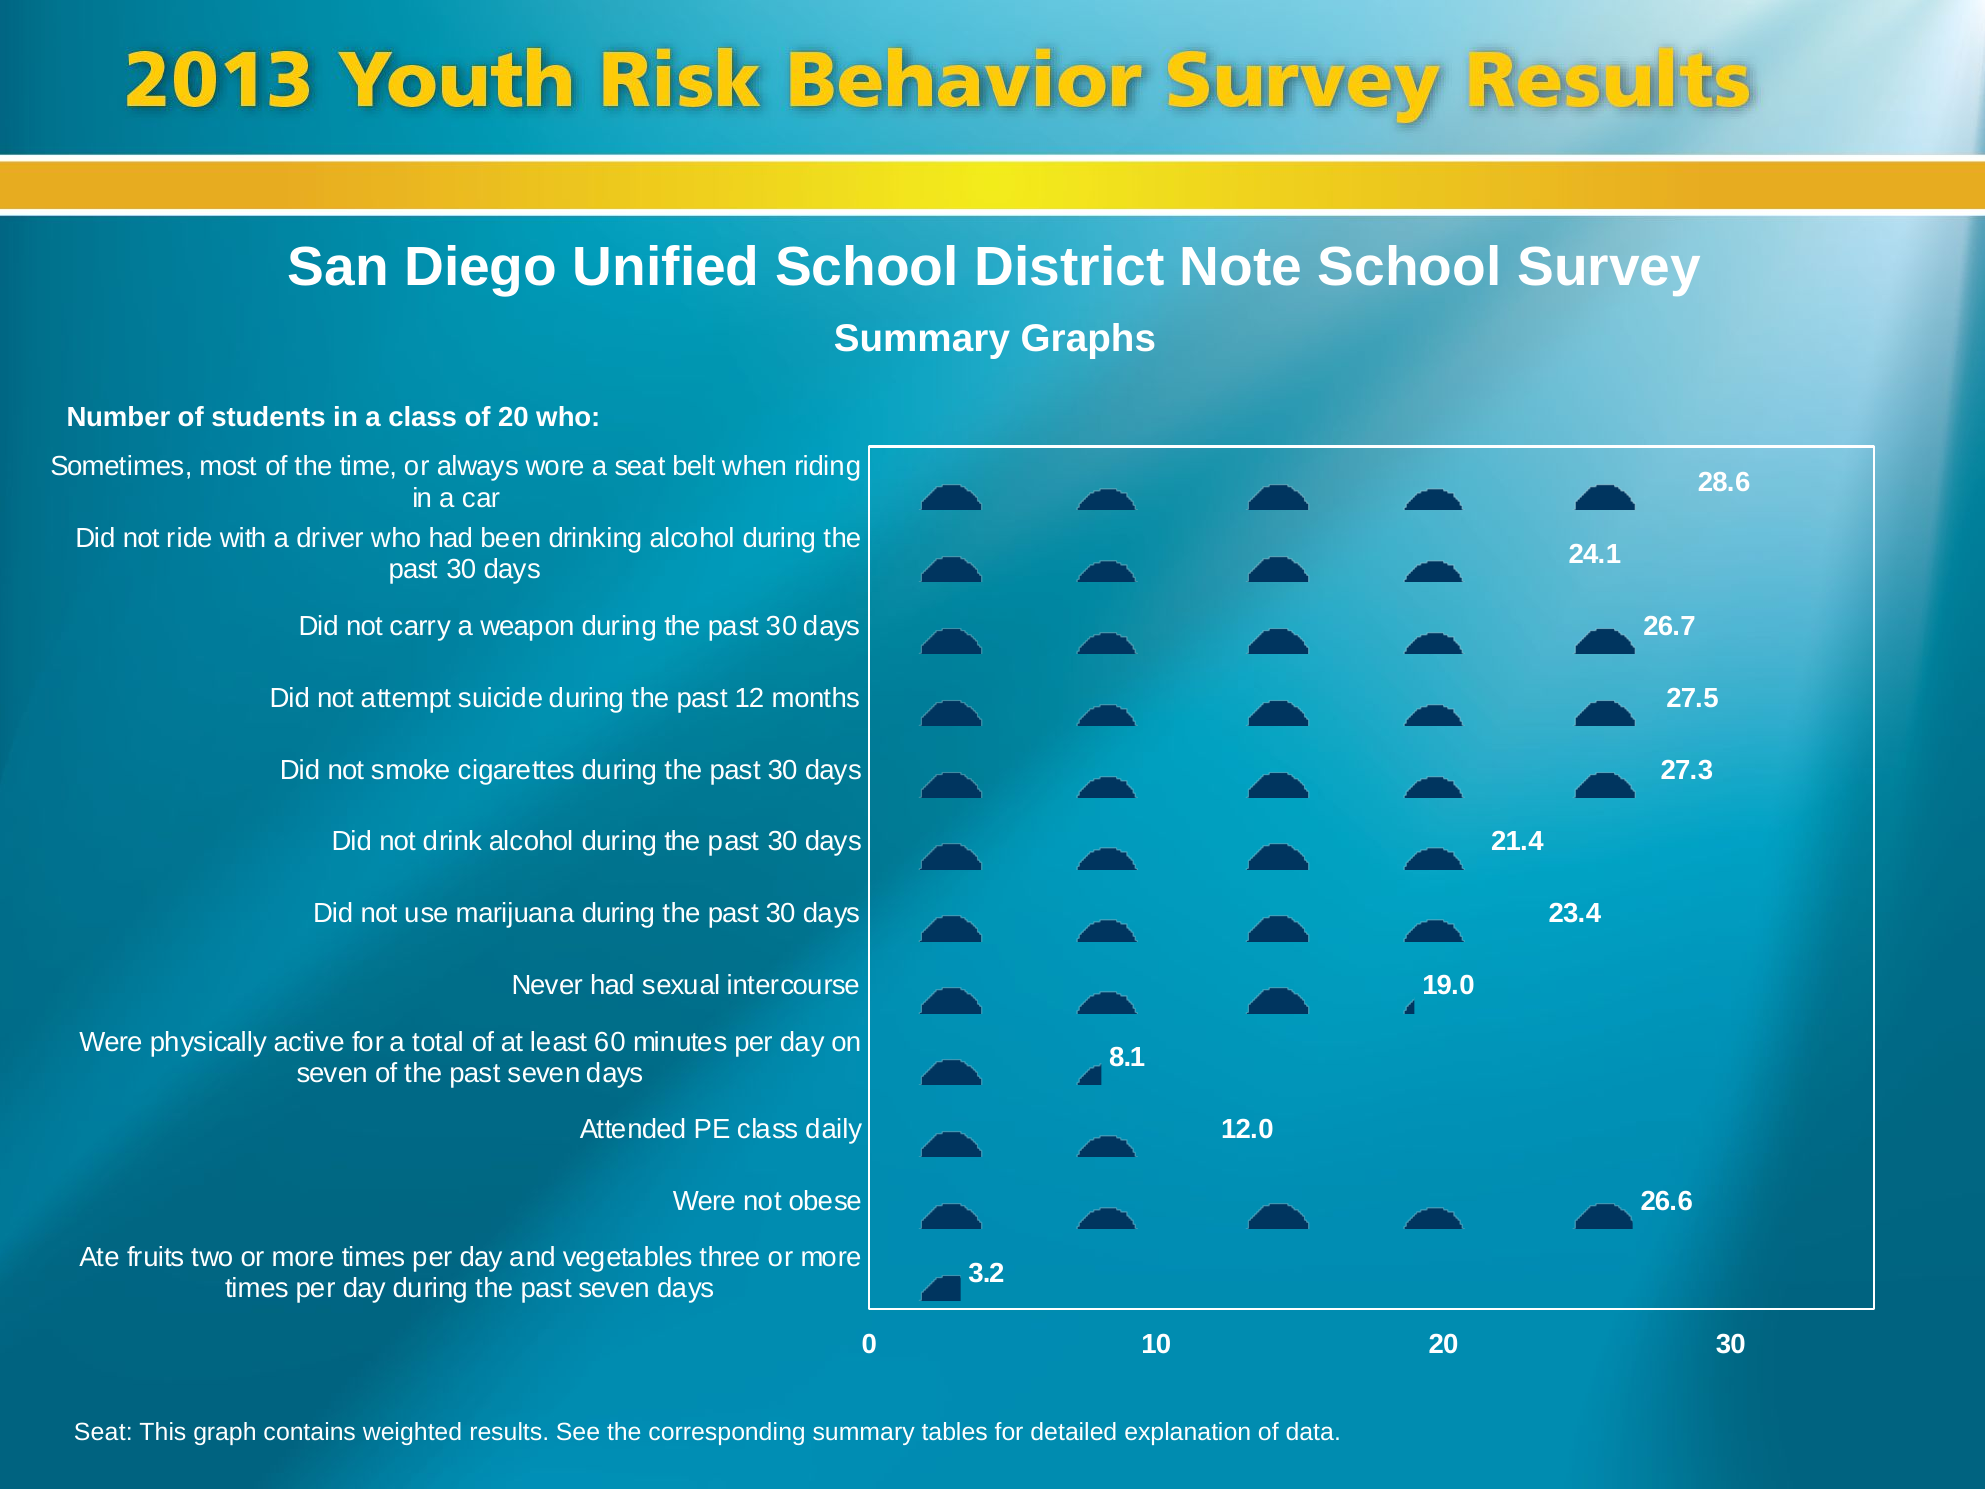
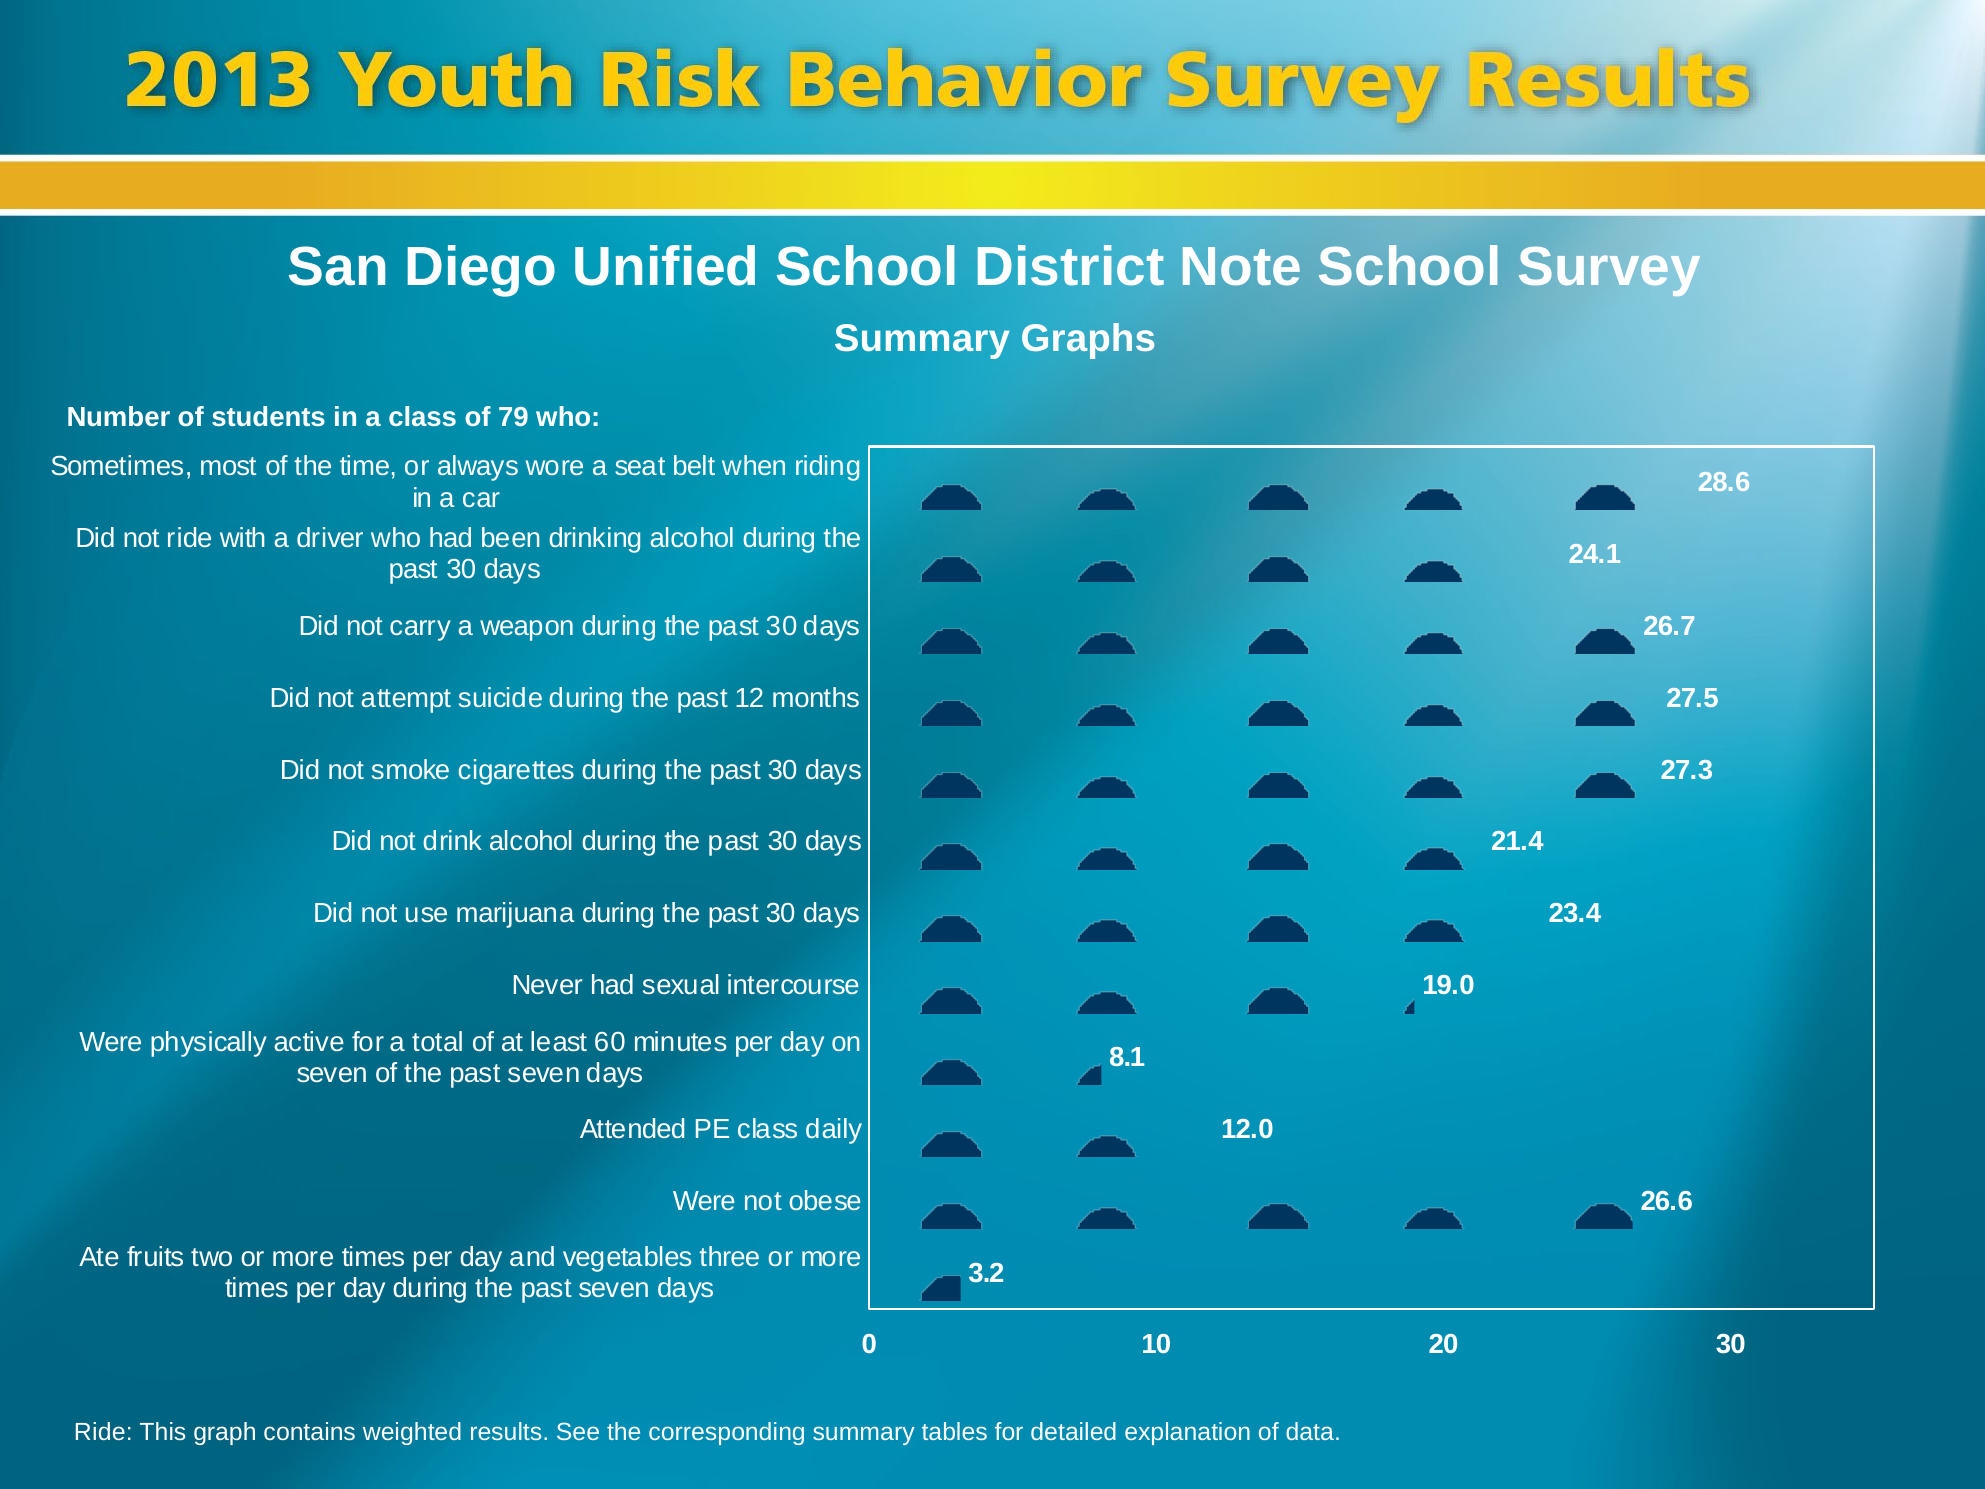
of 20: 20 -> 79
Seat at (103, 1432): Seat -> Ride
